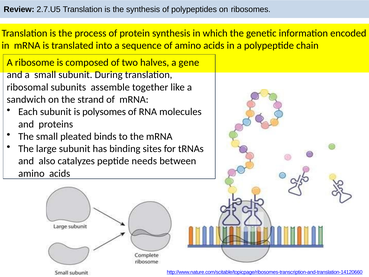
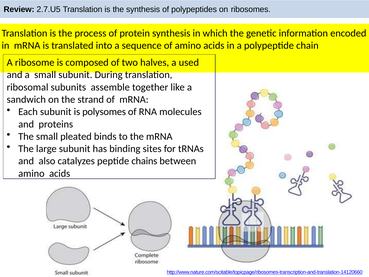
gene: gene -> used
needs: needs -> chains
